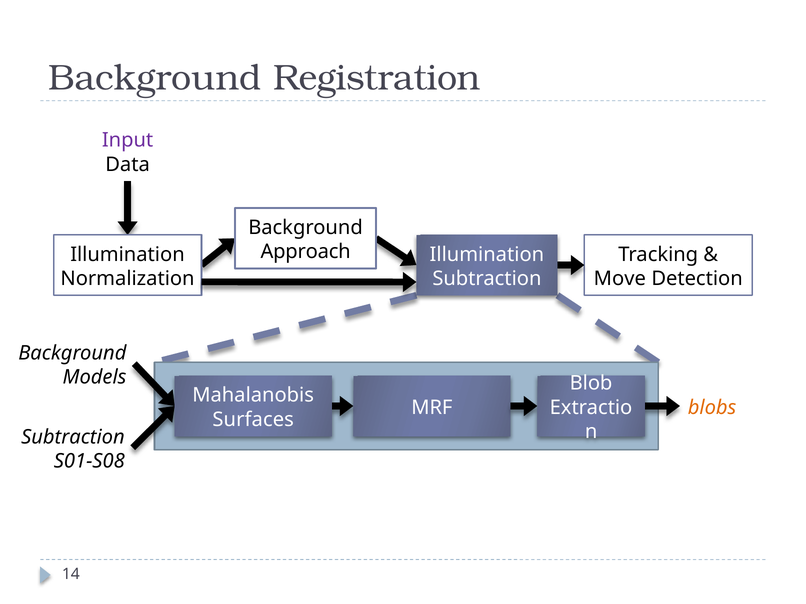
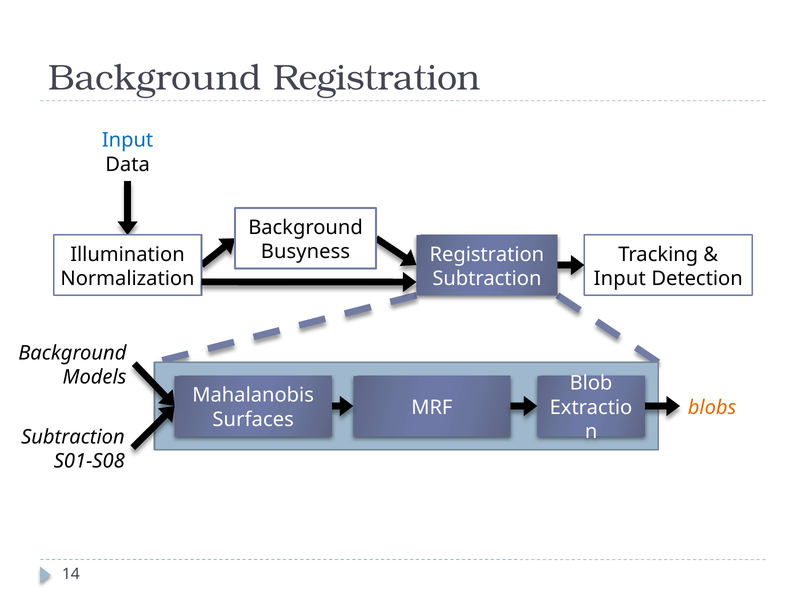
Input at (128, 140) colour: purple -> blue
Approach: Approach -> Busyness
Illumination at (487, 255): Illumination -> Registration
Move at (620, 279): Move -> Input
